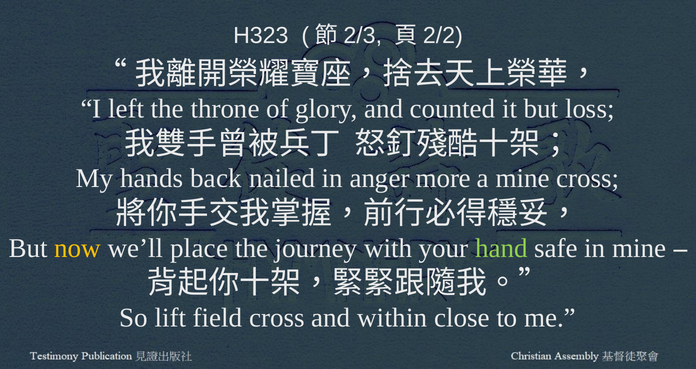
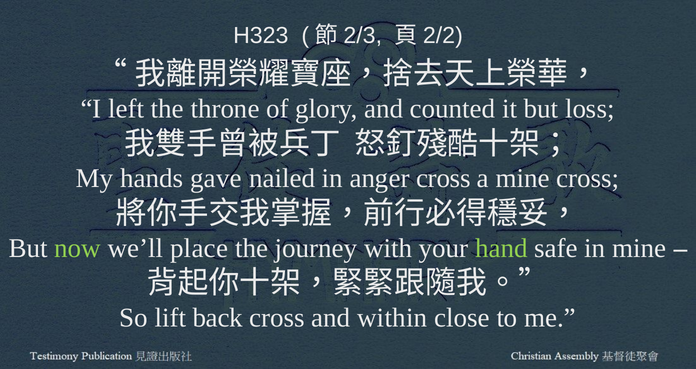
back: back -> gave
anger more: more -> cross
now colour: yellow -> light green
field: field -> back
